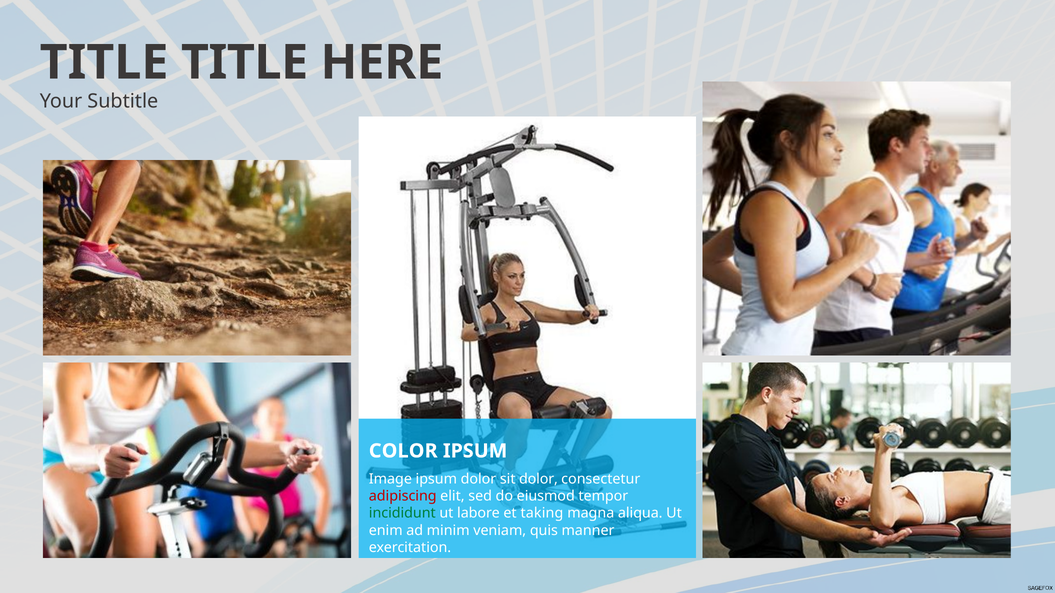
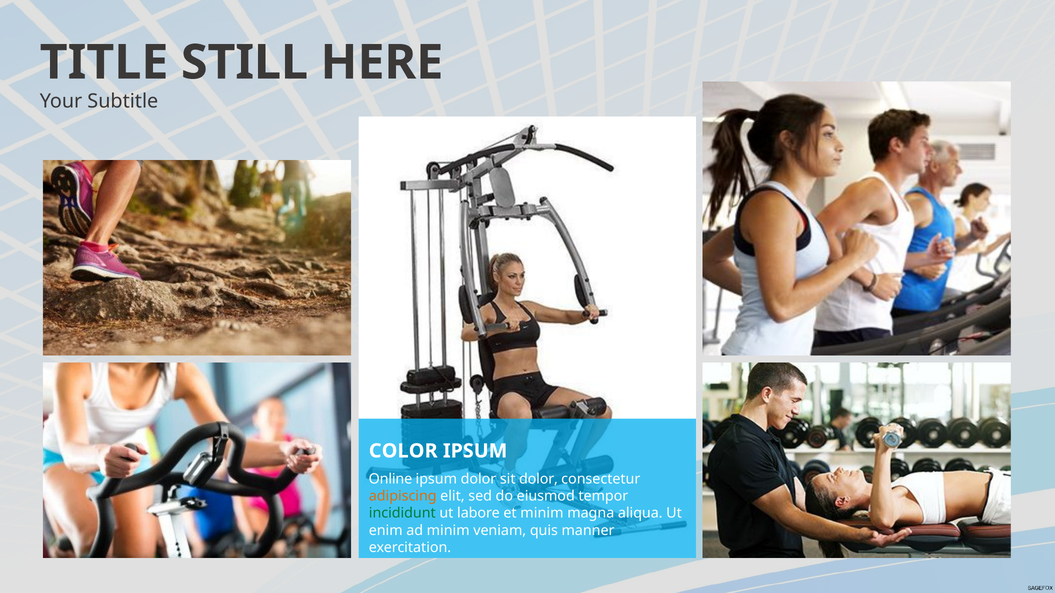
TITLE at (245, 63): TITLE -> STILL
Image: Image -> Online
adipiscing colour: red -> orange
et taking: taking -> minim
